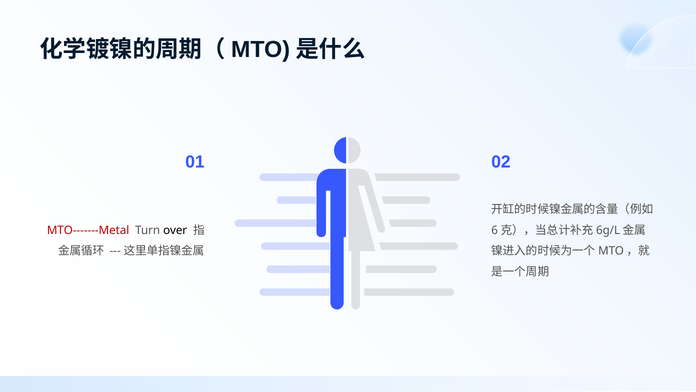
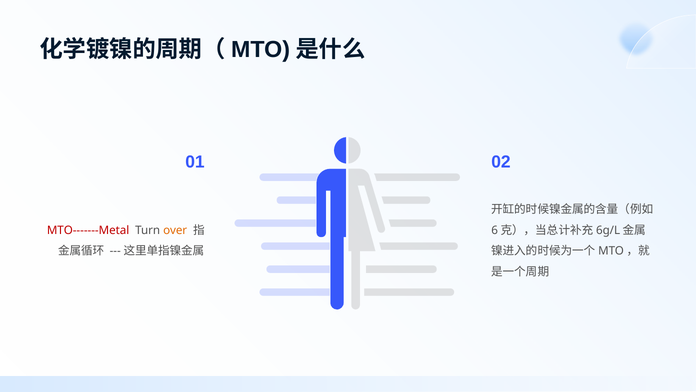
over colour: black -> orange
